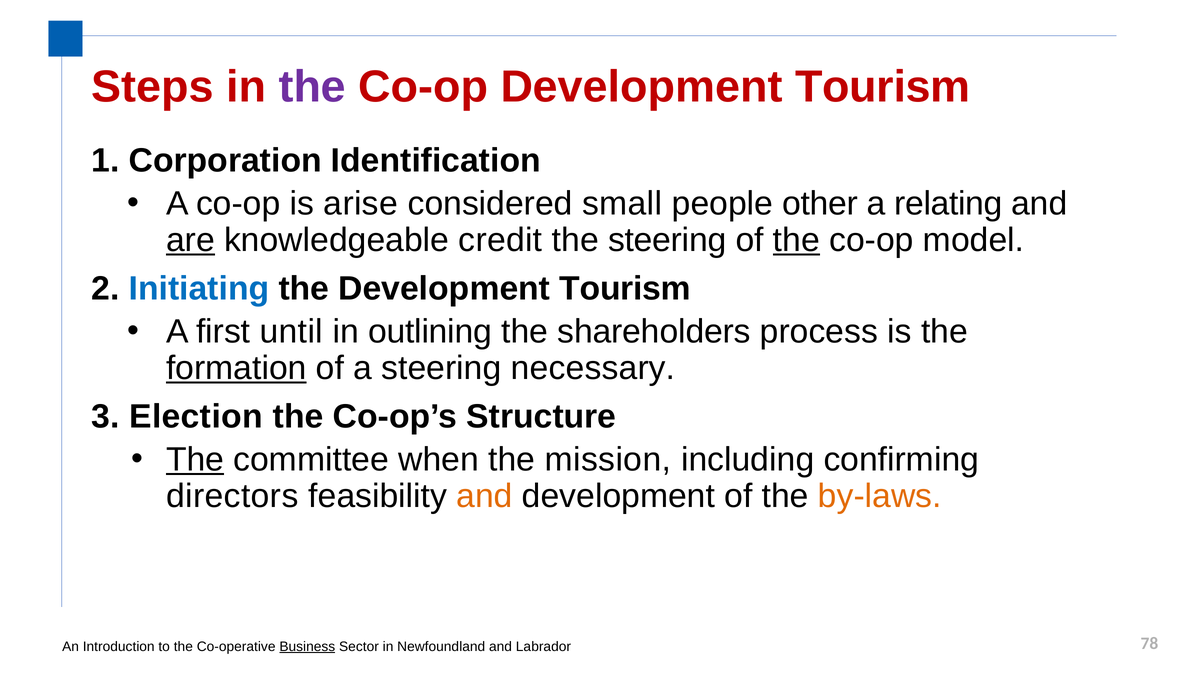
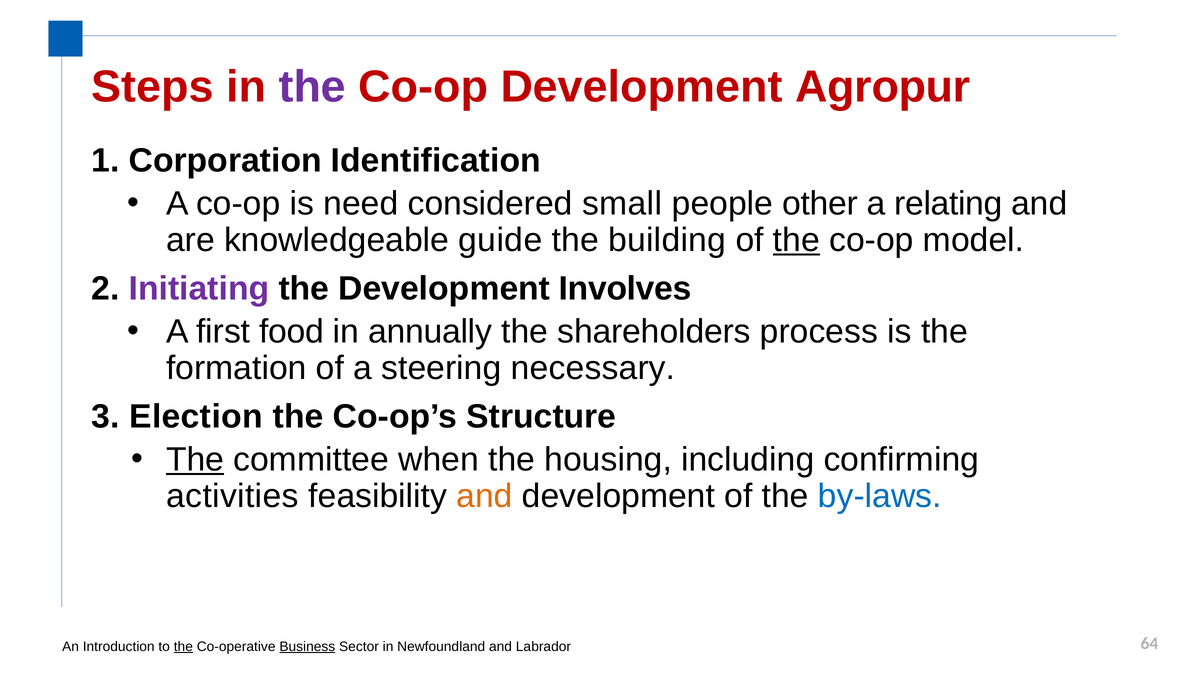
Co-op Development Tourism: Tourism -> Agropur
arise: arise -> need
are underline: present -> none
credit: credit -> guide
the steering: steering -> building
Initiating colour: blue -> purple
the Development Tourism: Tourism -> Involves
until: until -> food
outlining: outlining -> annually
formation underline: present -> none
mission: mission -> housing
directors: directors -> activities
by-laws colour: orange -> blue
the at (183, 647) underline: none -> present
78: 78 -> 64
